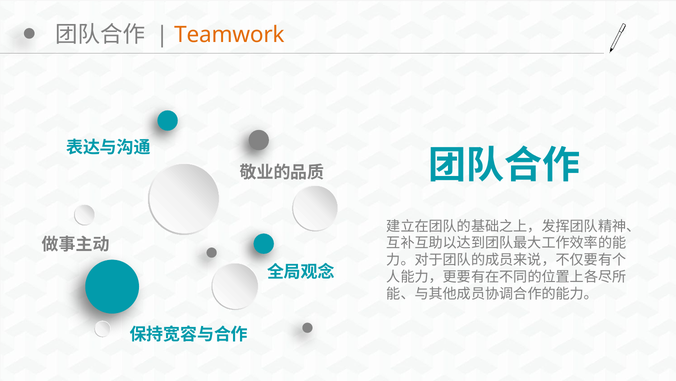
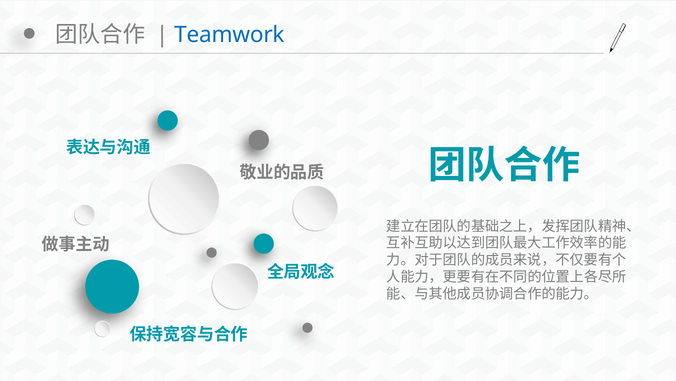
Teamwork colour: orange -> blue
